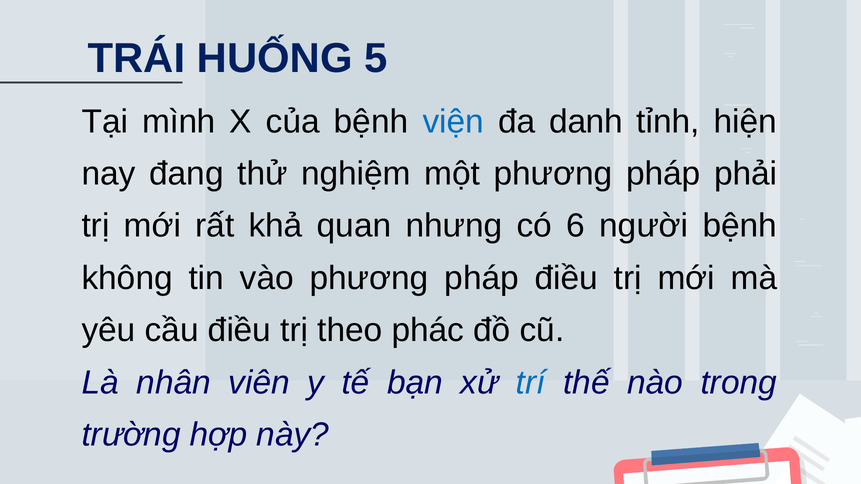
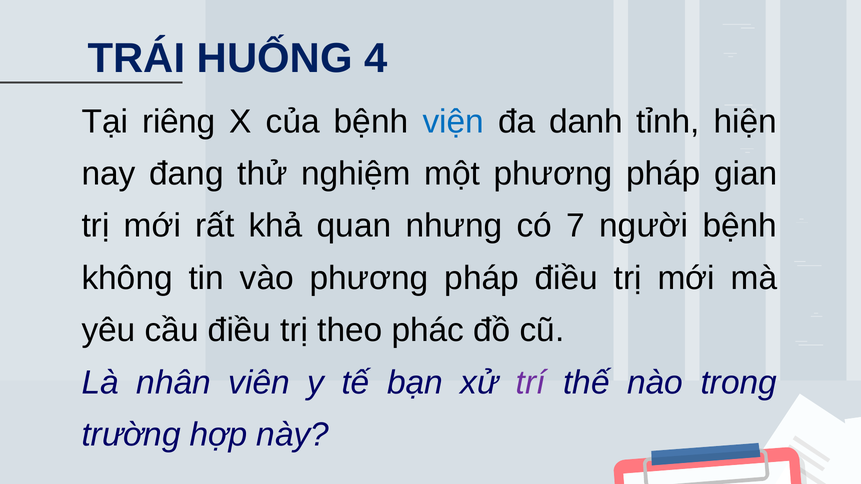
5: 5 -> 4
mình: mình -> riêng
phải: phải -> gian
6: 6 -> 7
trí colour: blue -> purple
